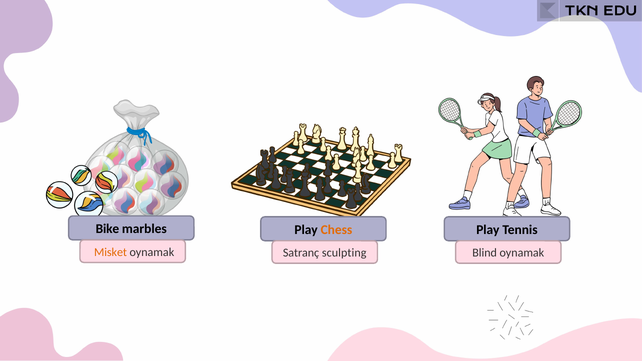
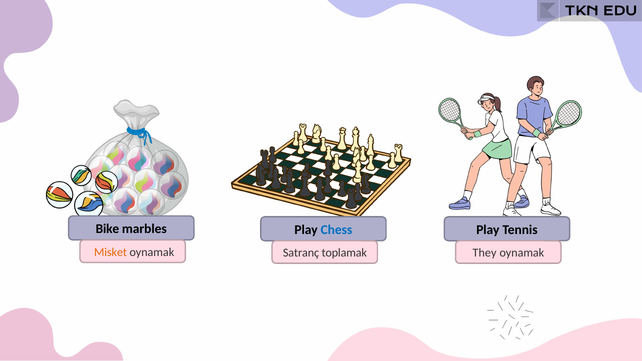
Chess colour: orange -> blue
sculpting: sculpting -> toplamak
Blind: Blind -> They
